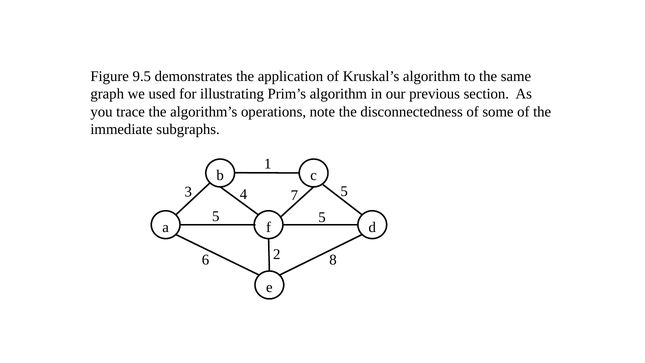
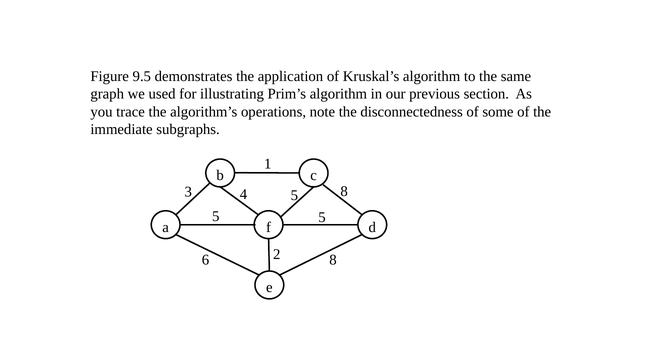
3 5: 5 -> 8
4 7: 7 -> 5
